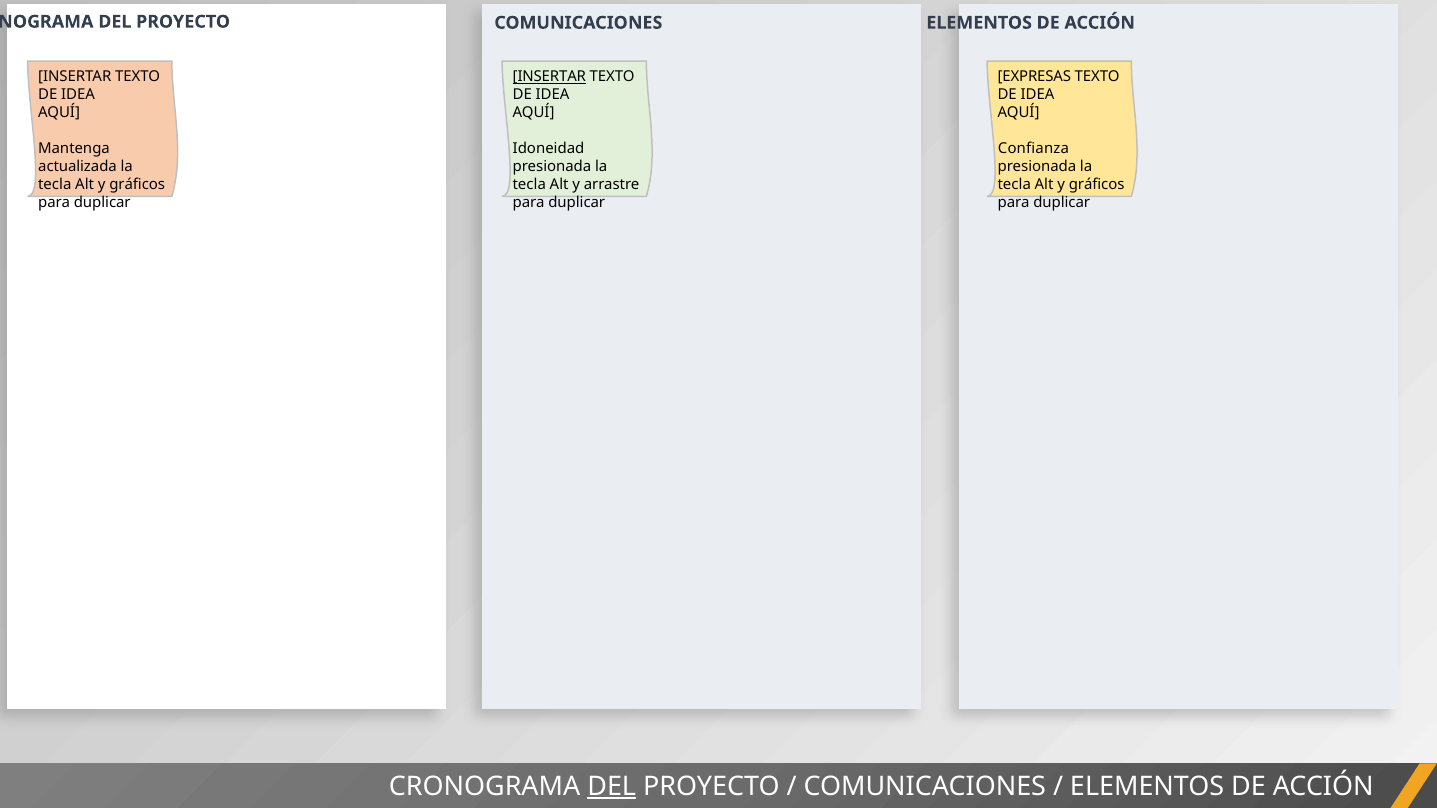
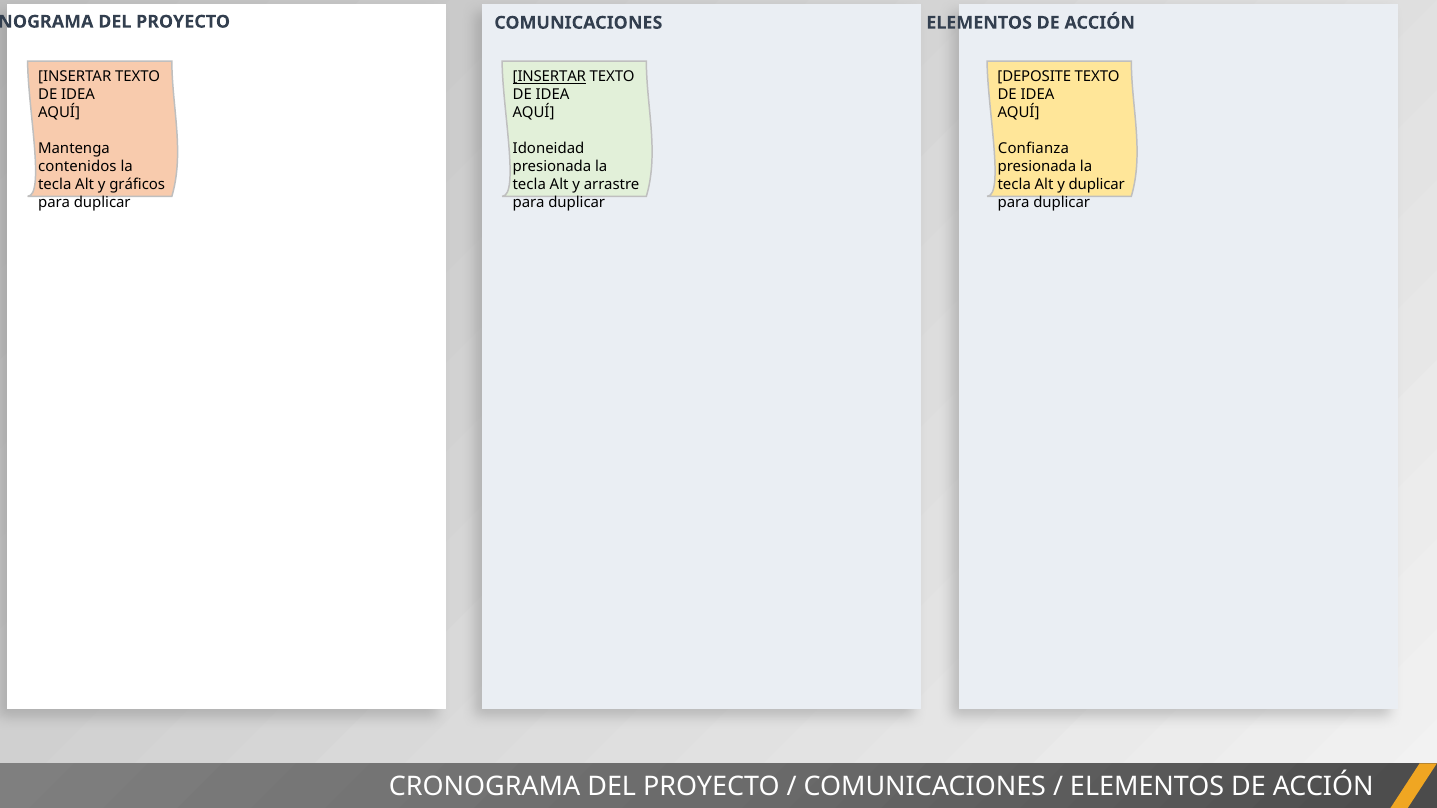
EXPRESAS: EXPRESAS -> DEPOSITE
actualizada: actualizada -> contenidos
gráficos at (1097, 185): gráficos -> duplicar
DEL at (612, 787) underline: present -> none
